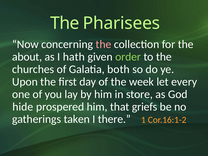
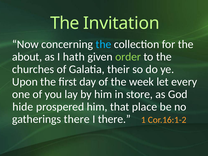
Pharisees: Pharisees -> Invitation
the at (103, 44) colour: pink -> light blue
both: both -> their
griefs: griefs -> place
gatherings taken: taken -> there
